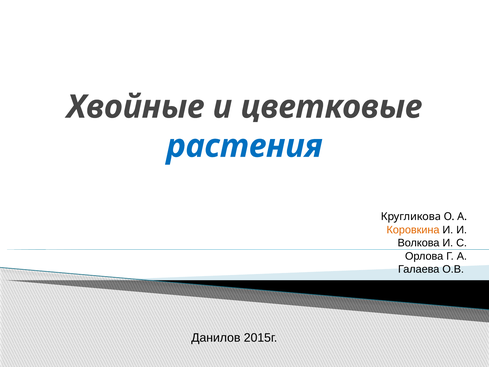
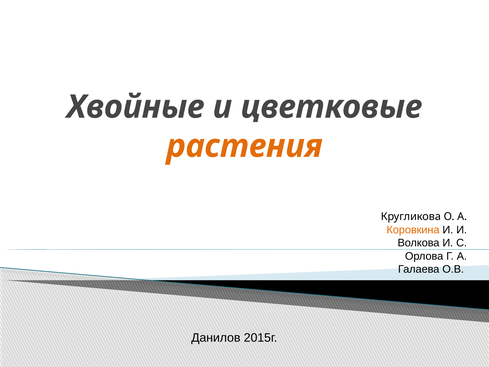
растения colour: blue -> orange
